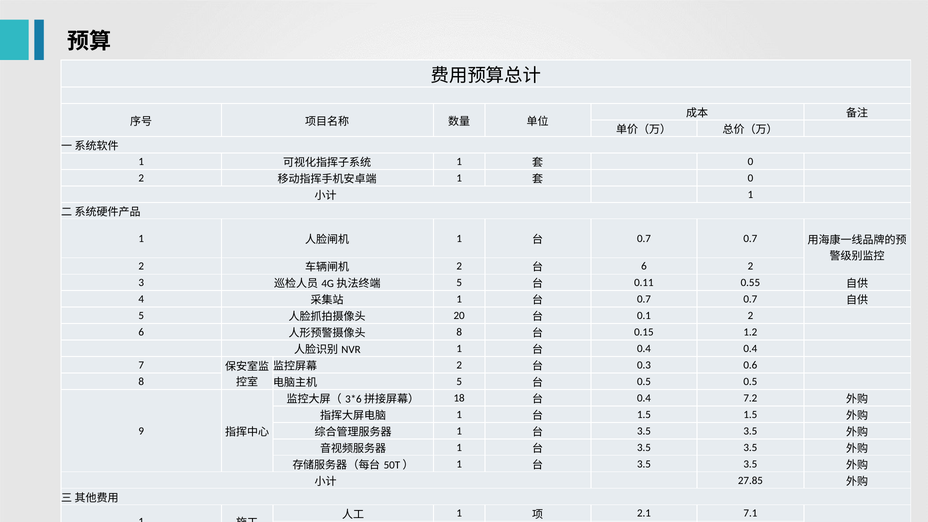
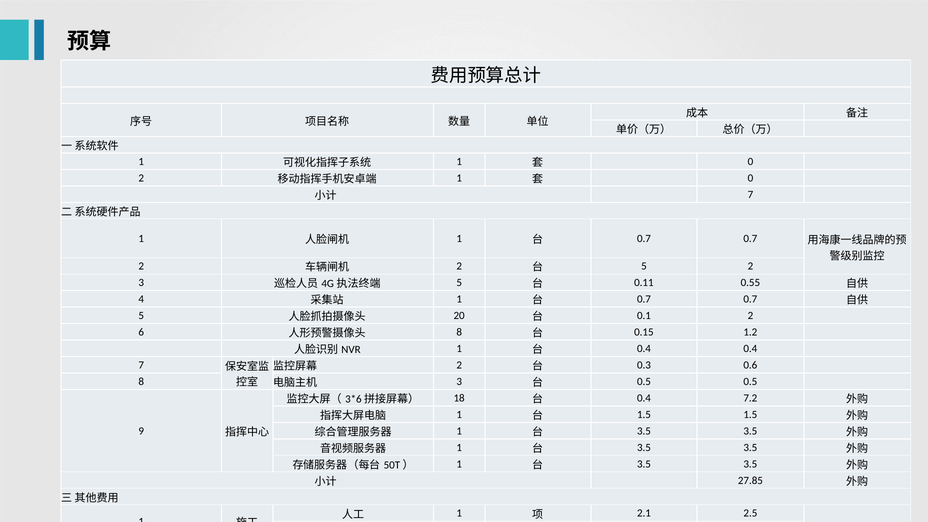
1 at (750, 194): 1 -> 7
6 at (644, 266): 6 -> 5
5 at (459, 382): 5 -> 3
7.1: 7.1 -> 2.5
